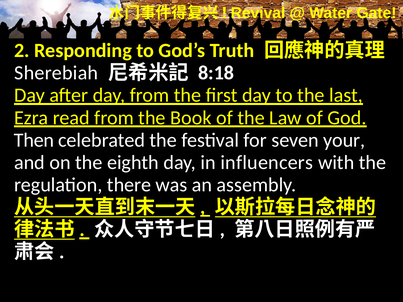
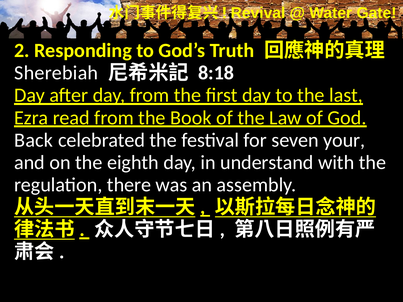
Then: Then -> Back
influencers: influencers -> understand
